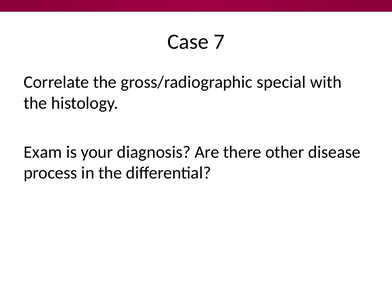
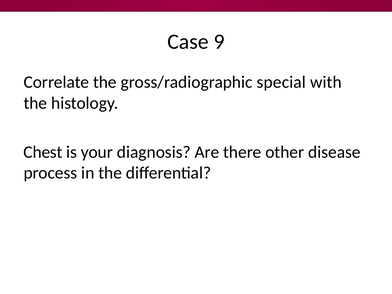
7: 7 -> 9
Exam: Exam -> Chest
